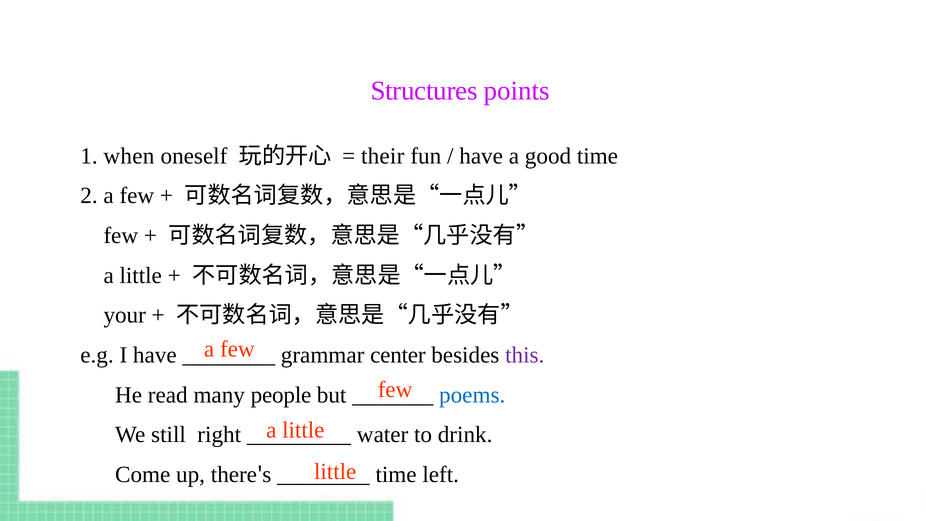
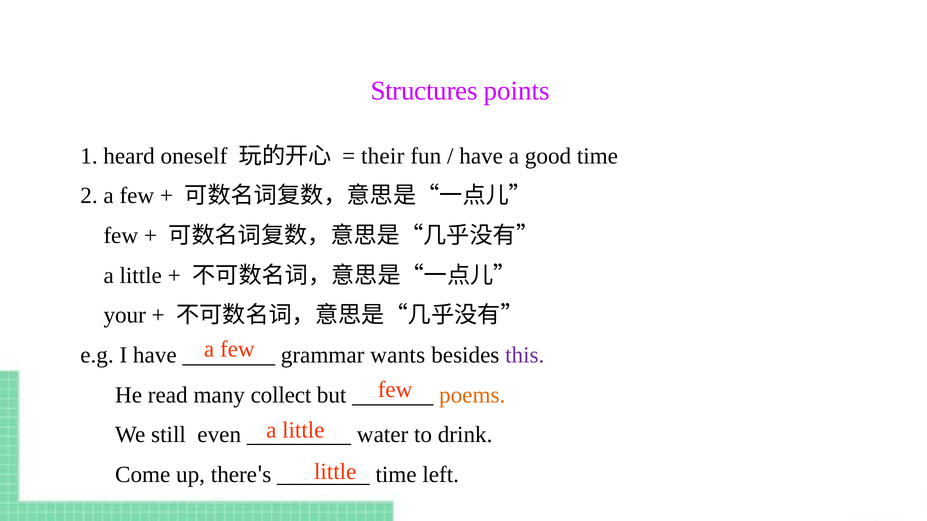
when: when -> heard
center: center -> wants
people: people -> collect
poems colour: blue -> orange
right: right -> even
